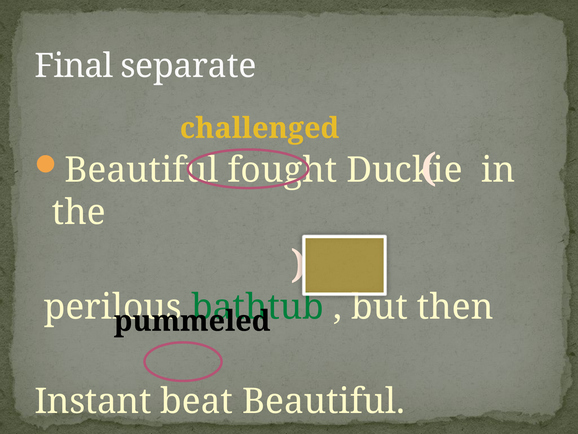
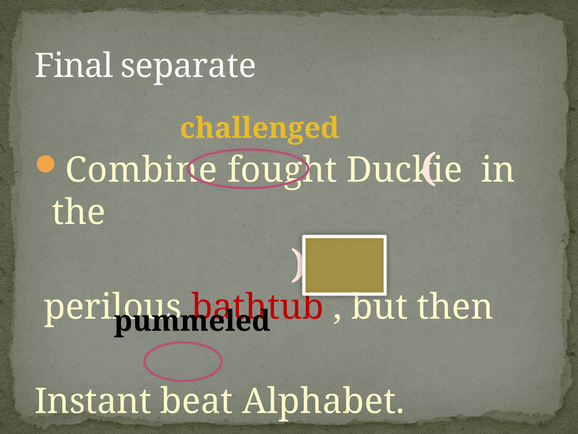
Beautiful at (142, 170): Beautiful -> Combine
bathtub colour: green -> red
beat Beautiful: Beautiful -> Alphabet
